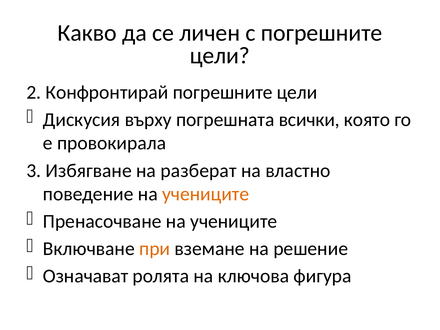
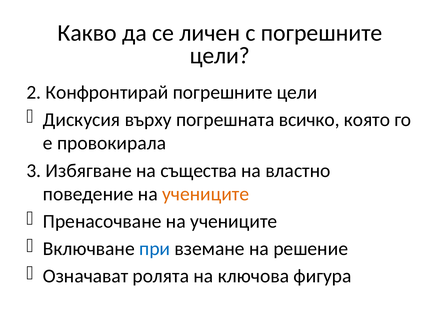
всички: всички -> всичко
разберат: разберат -> същества
при colour: orange -> blue
